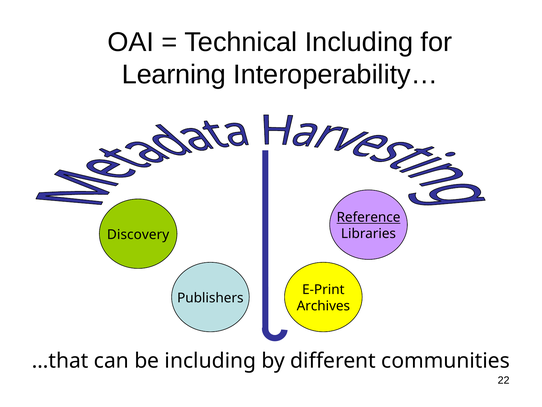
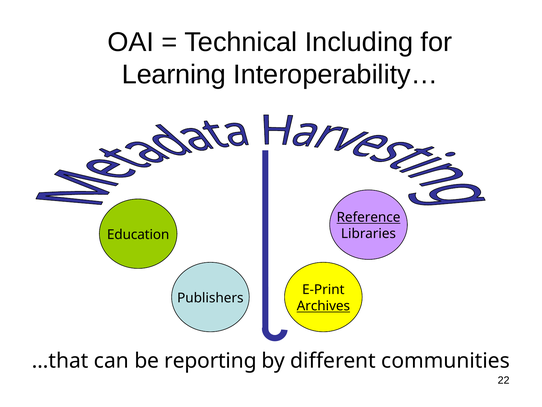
Discovery: Discovery -> Education
Archives underline: none -> present
be including: including -> reporting
